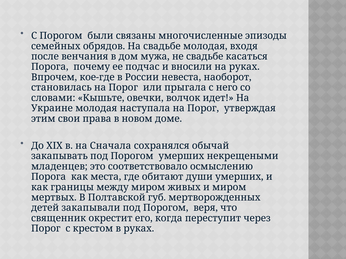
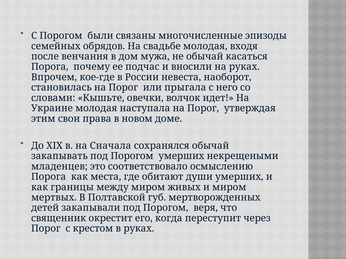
не свадьбе: свадьбе -> обычай
